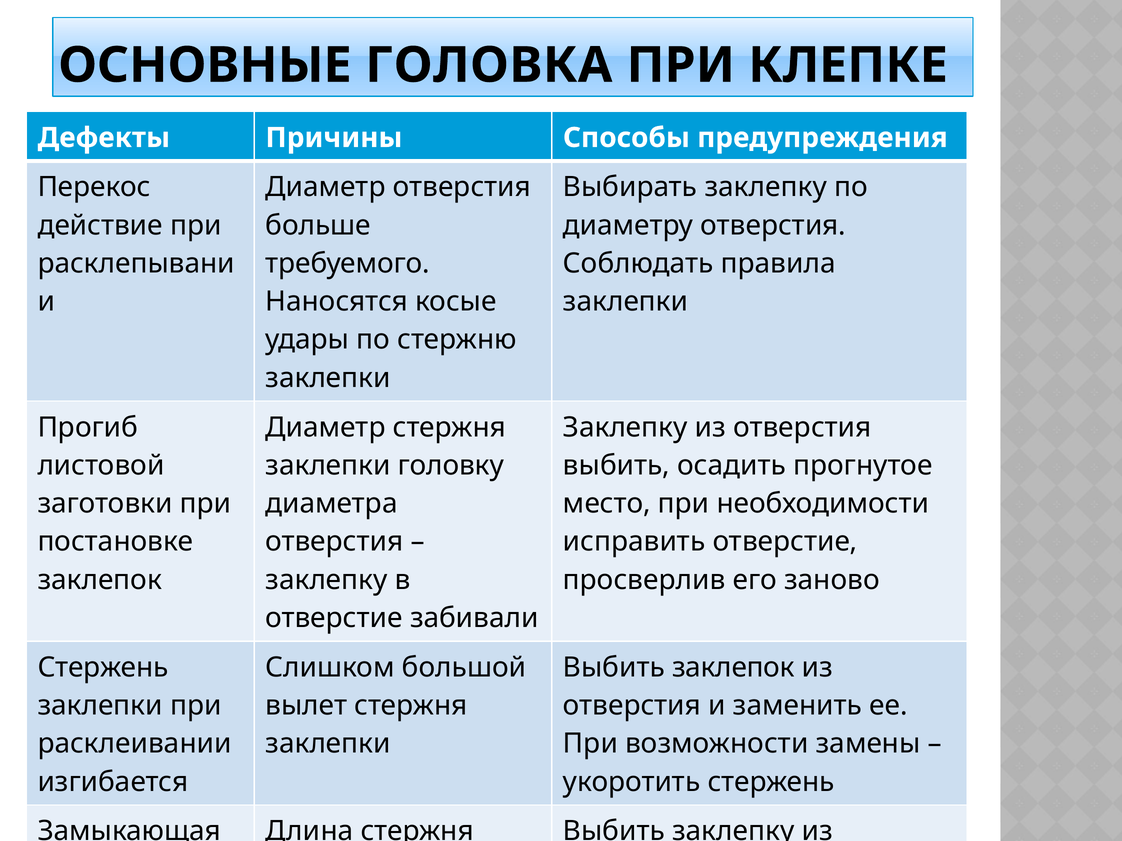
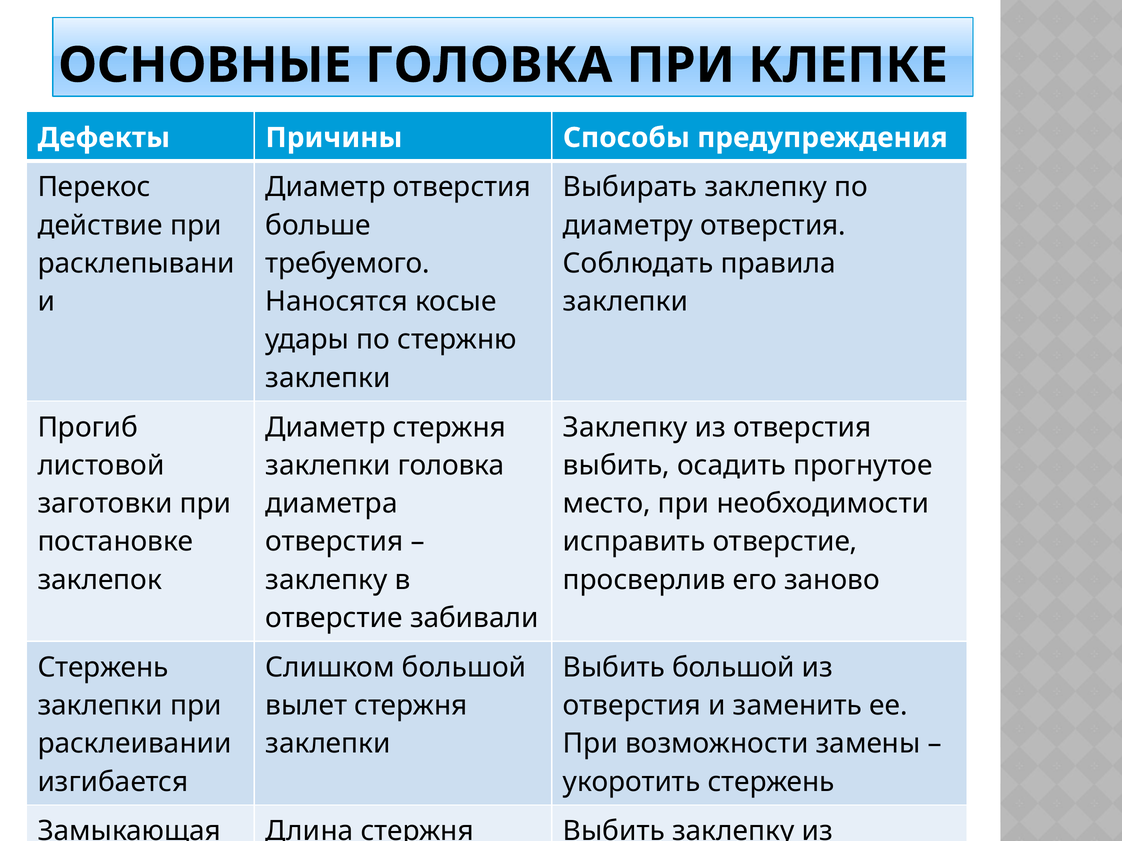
заклепки головку: головку -> головка
Выбить заклепок: заклепок -> большой
